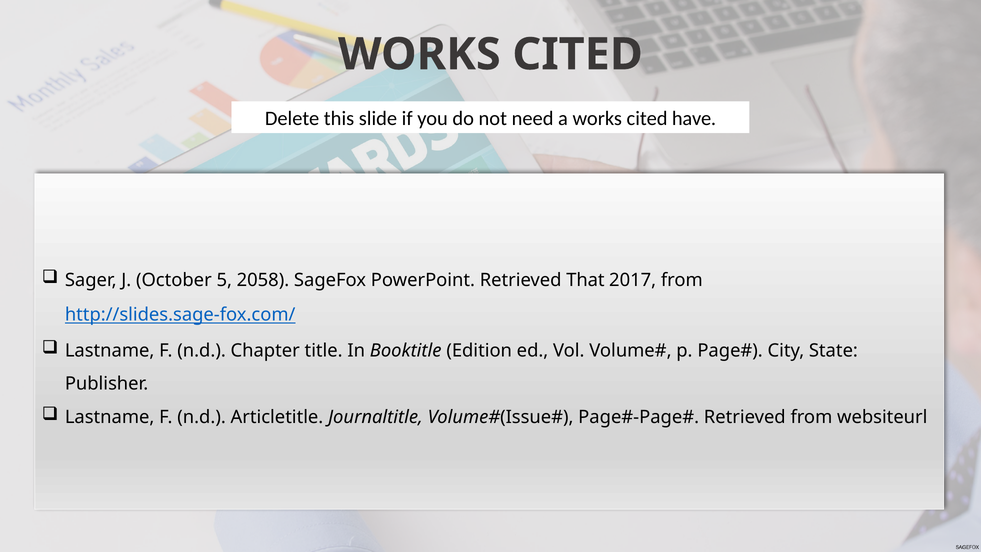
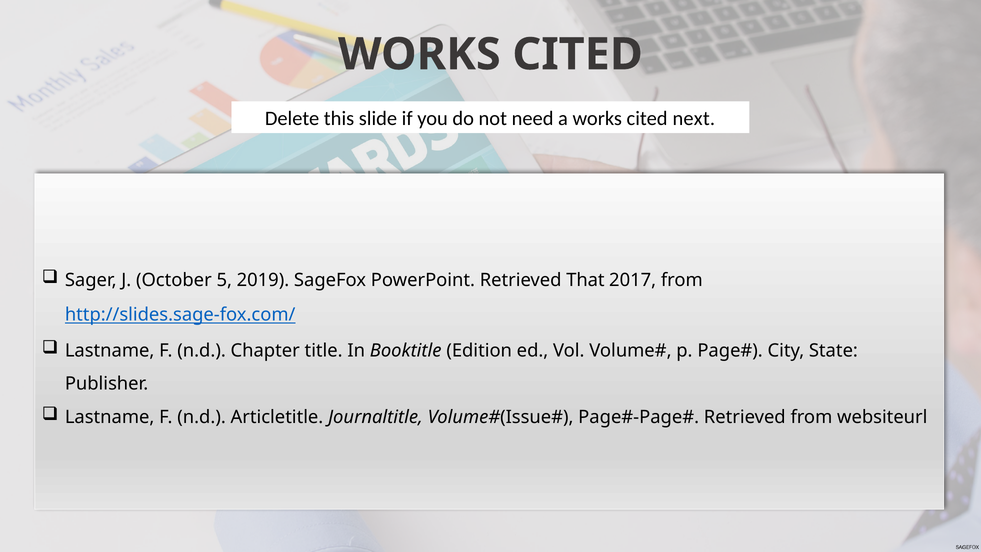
have: have -> next
2058: 2058 -> 2019
